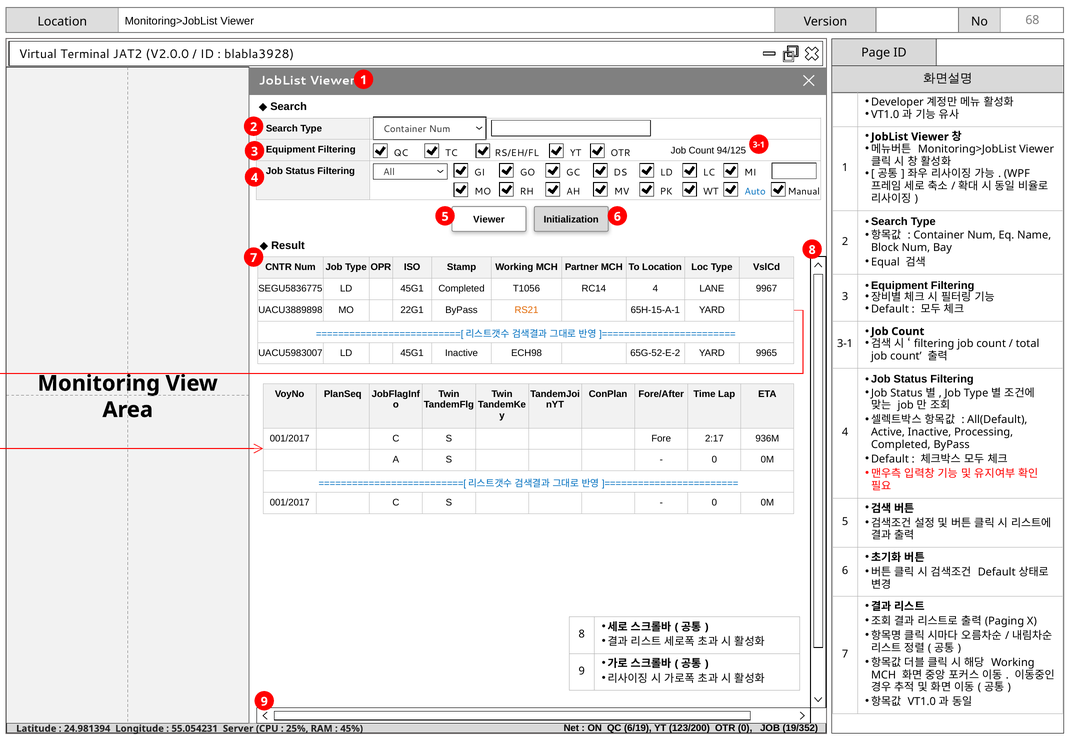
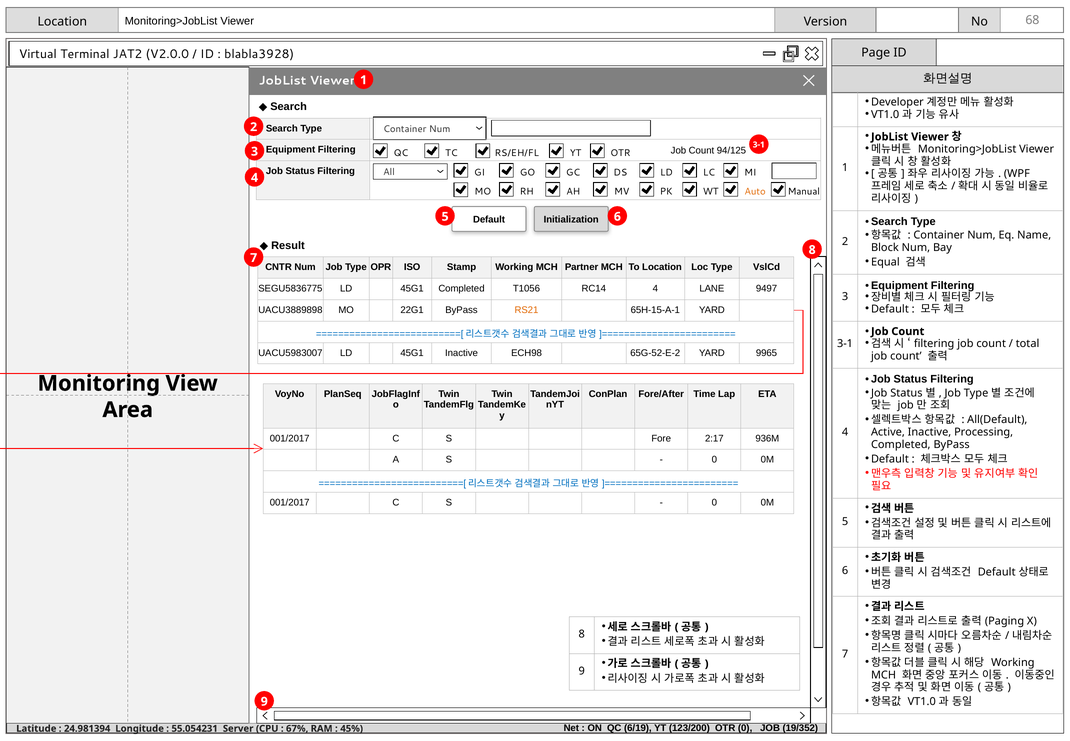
Auto colour: blue -> orange
Viewer at (489, 220): Viewer -> Default
9967: 9967 -> 9497
25%: 25% -> 67%
